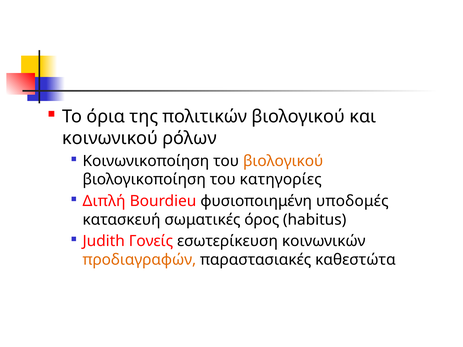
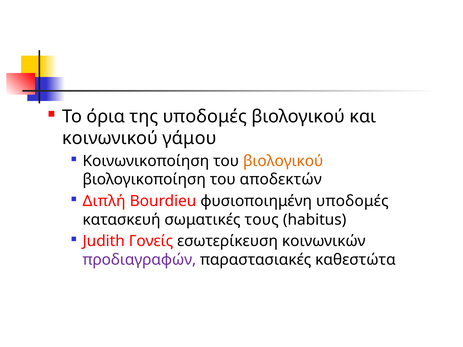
της πολιτικών: πολιτικών -> υποδομές
ρόλων: ρόλων -> γάμου
κατηγορίες: κατηγορίες -> αποδεκτών
όρος: όρος -> τους
προδιαγραφών colour: orange -> purple
